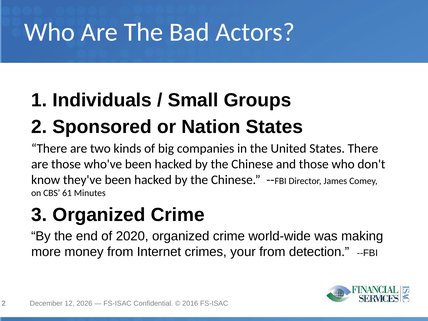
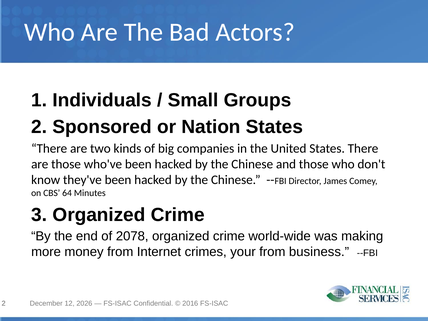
61: 61 -> 64
2020: 2020 -> 2078
detection: detection -> business
